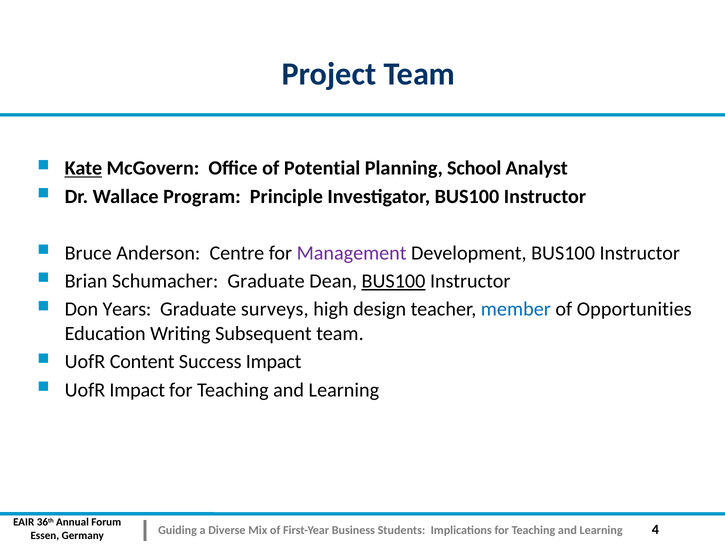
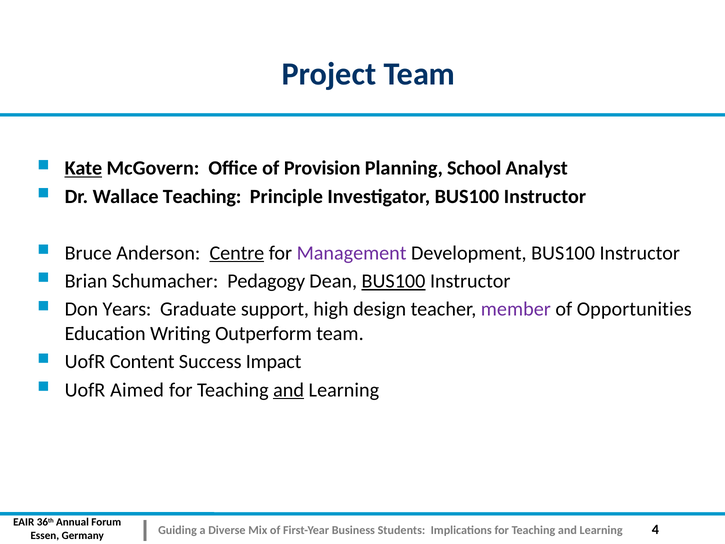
Potential: Potential -> Provision
Wallace Program: Program -> Teaching
Centre underline: none -> present
Schumacher Graduate: Graduate -> Pedagogy
surveys: surveys -> support
member colour: blue -> purple
Subsequent: Subsequent -> Outperform
UofR Impact: Impact -> Aimed
and at (289, 390) underline: none -> present
